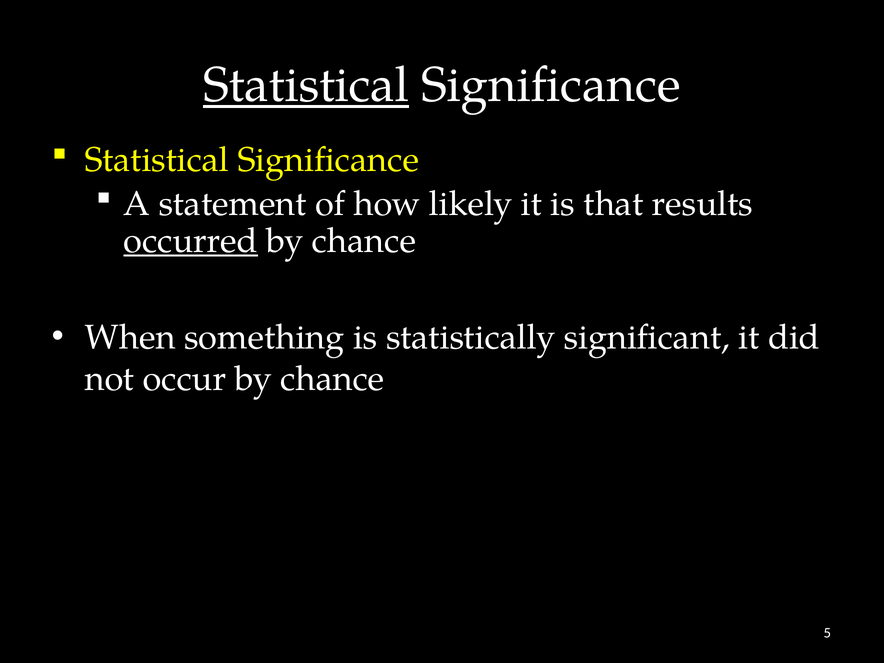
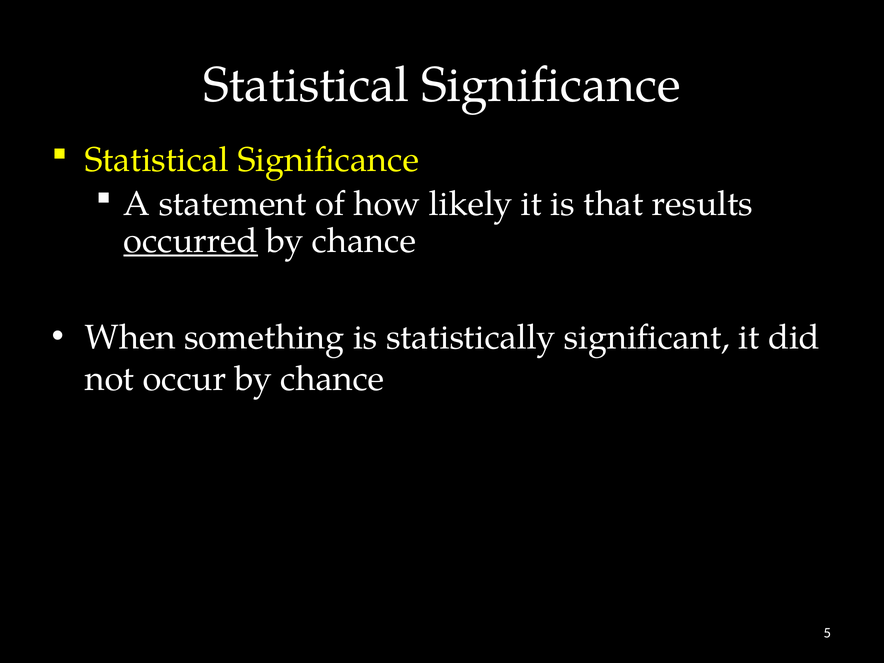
Statistical at (306, 85) underline: present -> none
